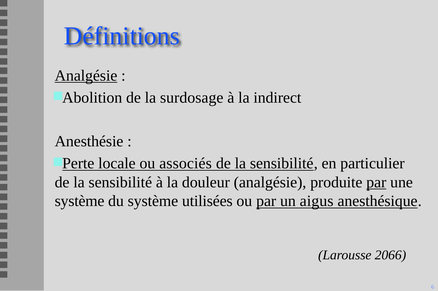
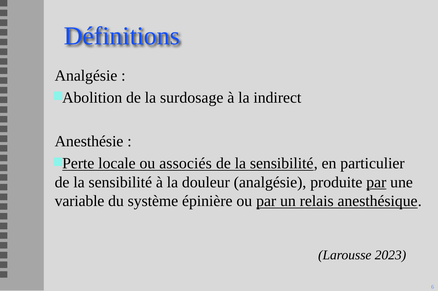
Analgésie at (86, 76) underline: present -> none
système at (80, 201): système -> variable
utilisées: utilisées -> épinière
aigus: aigus -> relais
2066: 2066 -> 2023
